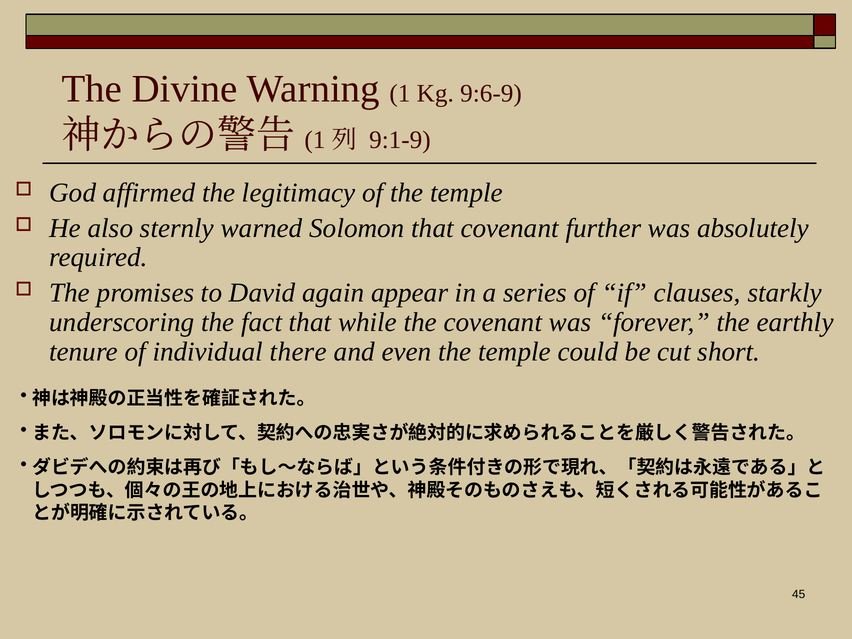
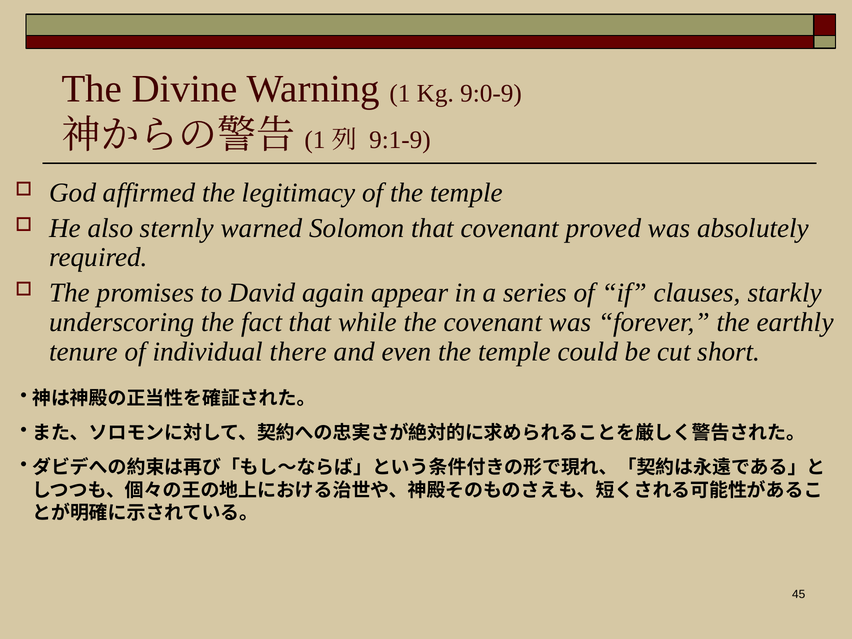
9:6-9: 9:6-9 -> 9:0-9
further: further -> proved
